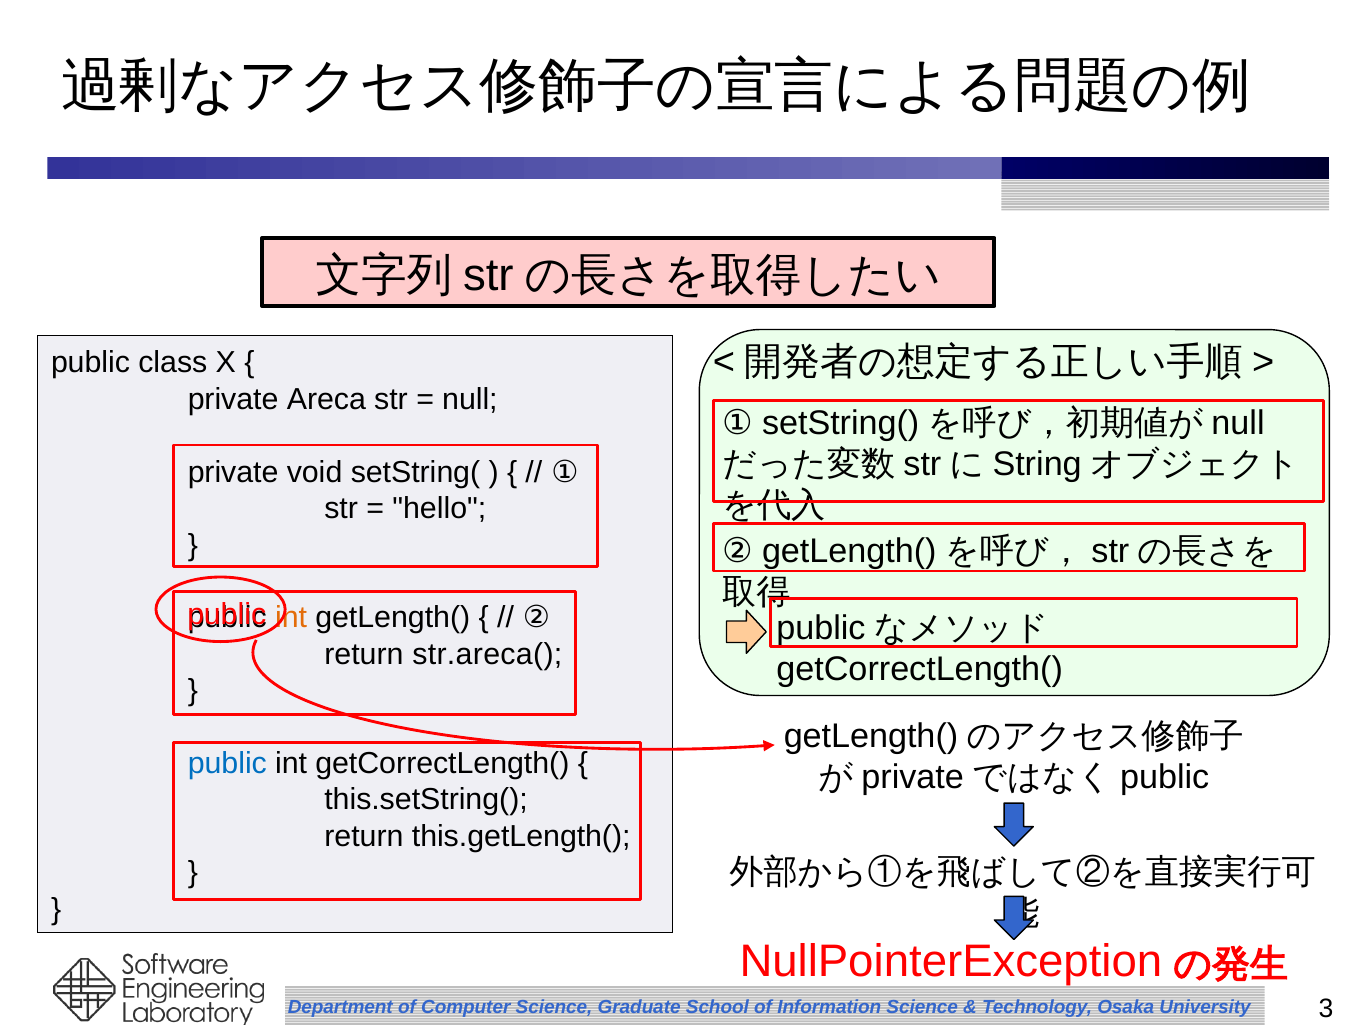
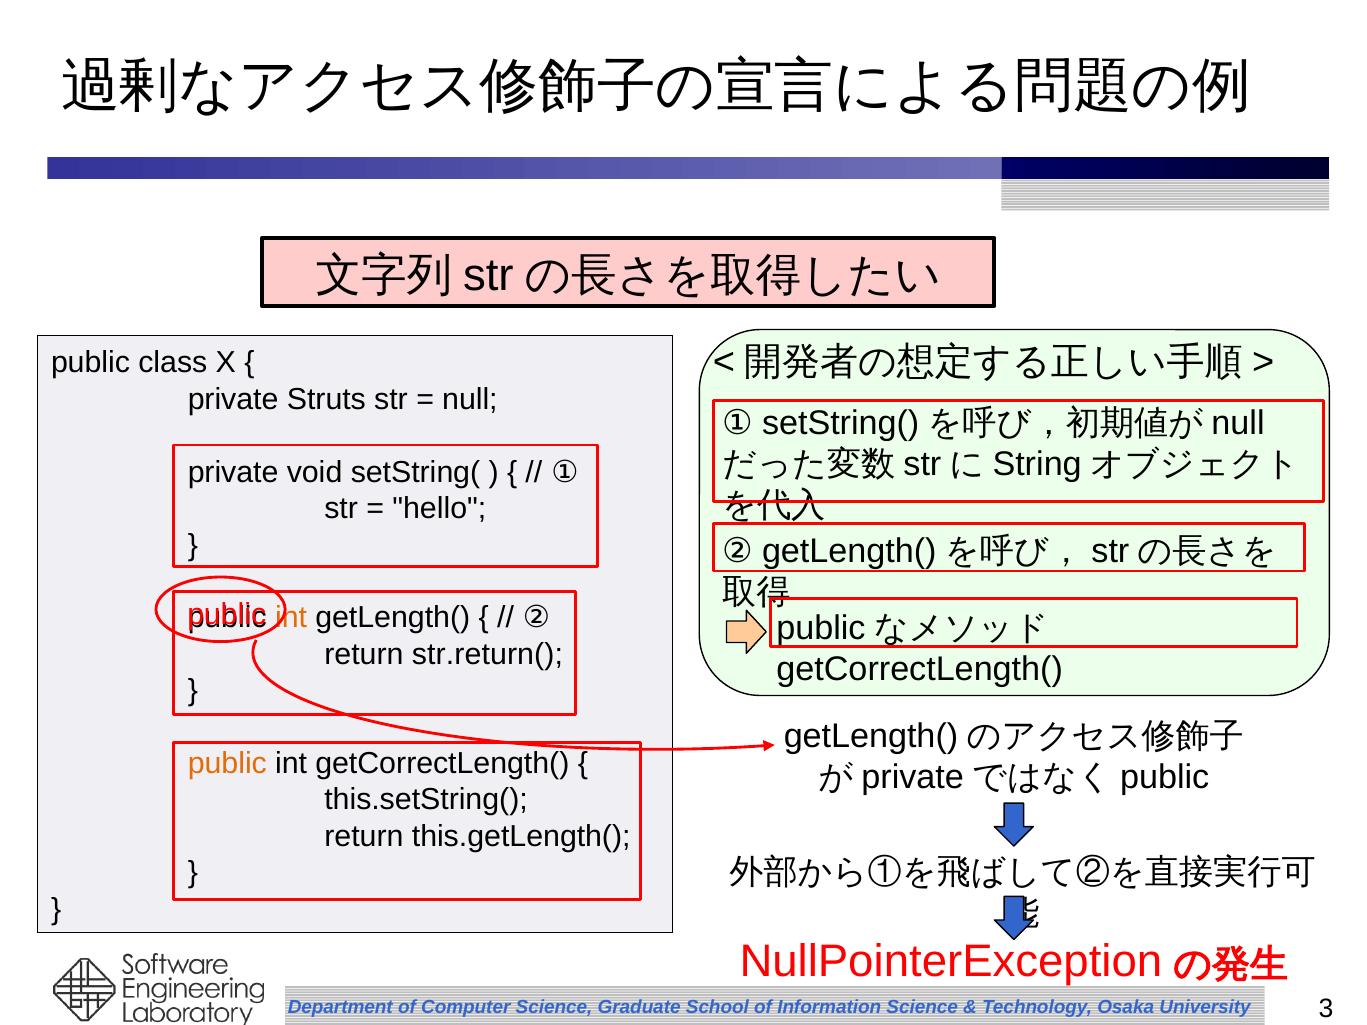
Areca: Areca -> Struts
str.areca(: str.areca( -> str.return(
public at (227, 764) colour: blue -> orange
